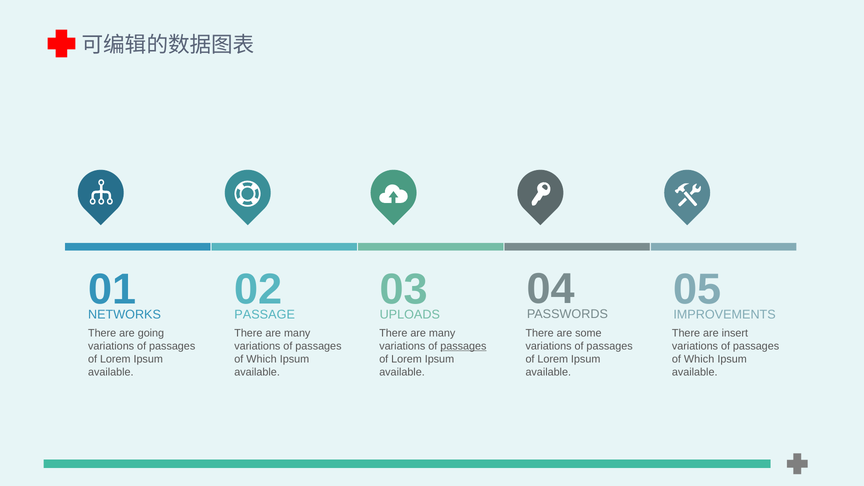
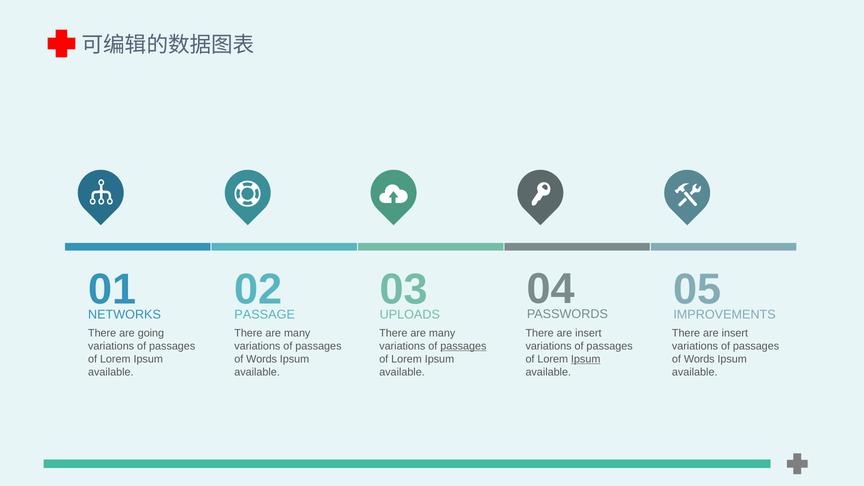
some at (588, 333): some -> insert
Which at (262, 359): Which -> Words
Ipsum at (586, 359) underline: none -> present
Which at (699, 359): Which -> Words
